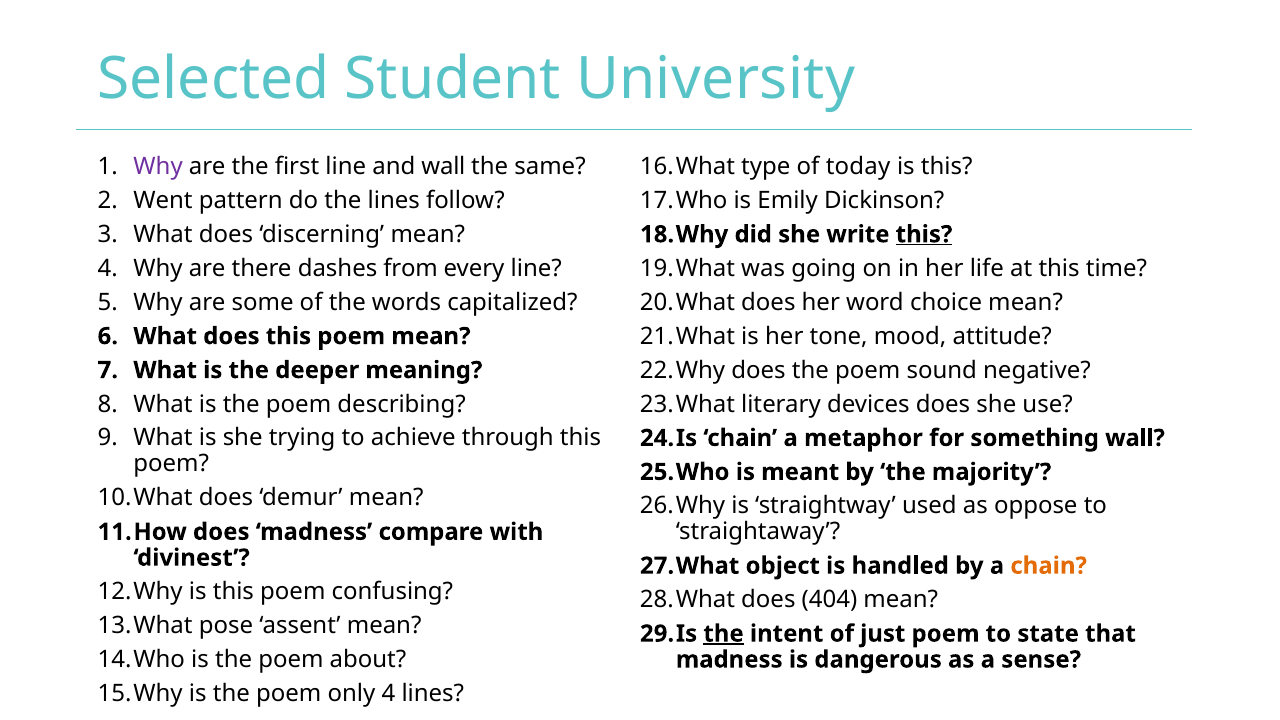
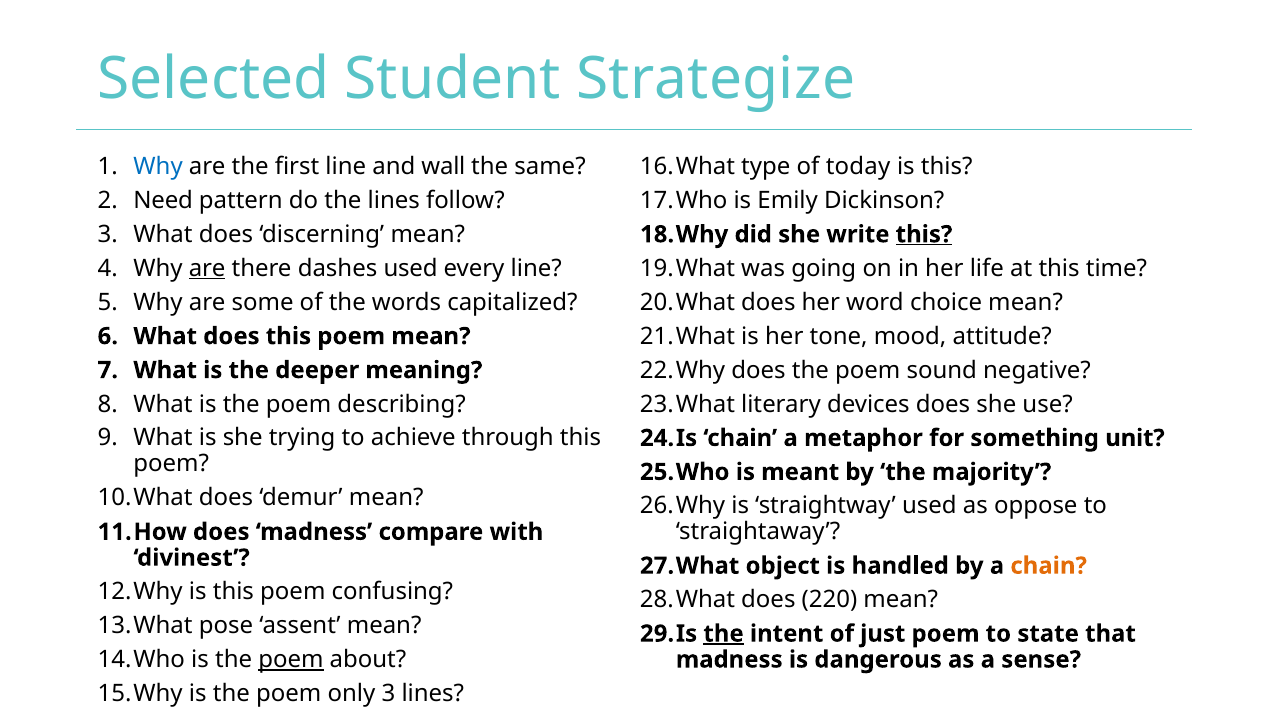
University: University -> Strategize
Why at (158, 167) colour: purple -> blue
Went: Went -> Need
are at (207, 268) underline: none -> present
dashes from: from -> used
something wall: wall -> unit
404: 404 -> 220
poem at (291, 660) underline: none -> present
only 4: 4 -> 3
